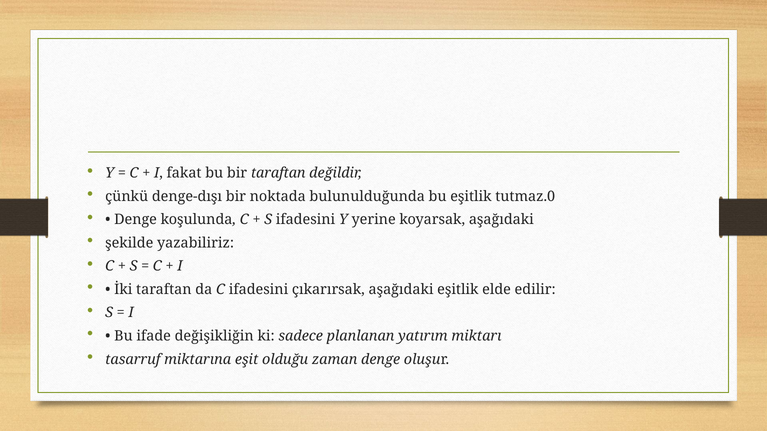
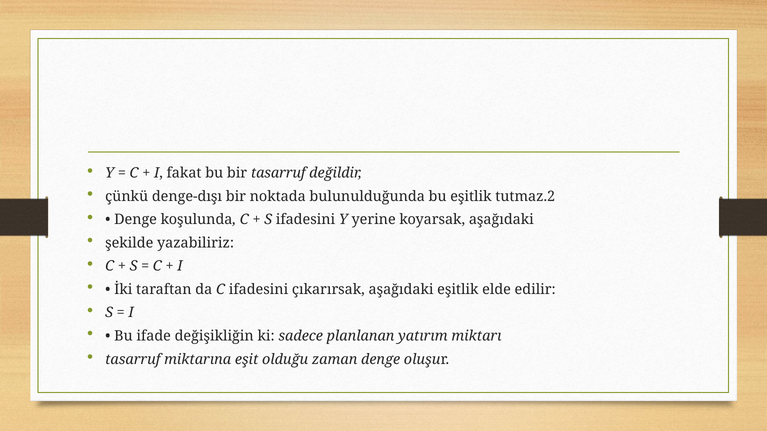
bir taraftan: taraftan -> tasarruf
tutmaz.0: tutmaz.0 -> tutmaz.2
